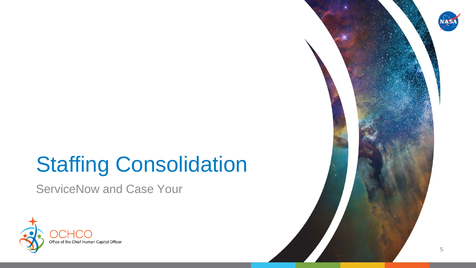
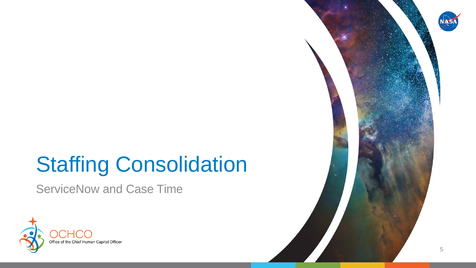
Your: Your -> Time
